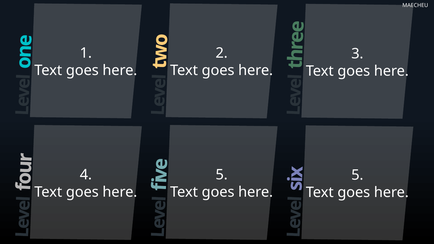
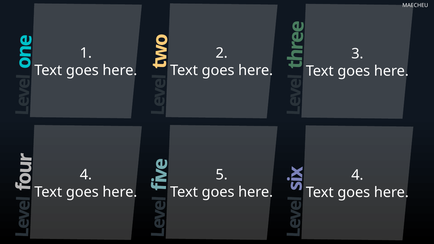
5 at (357, 175): 5 -> 4
